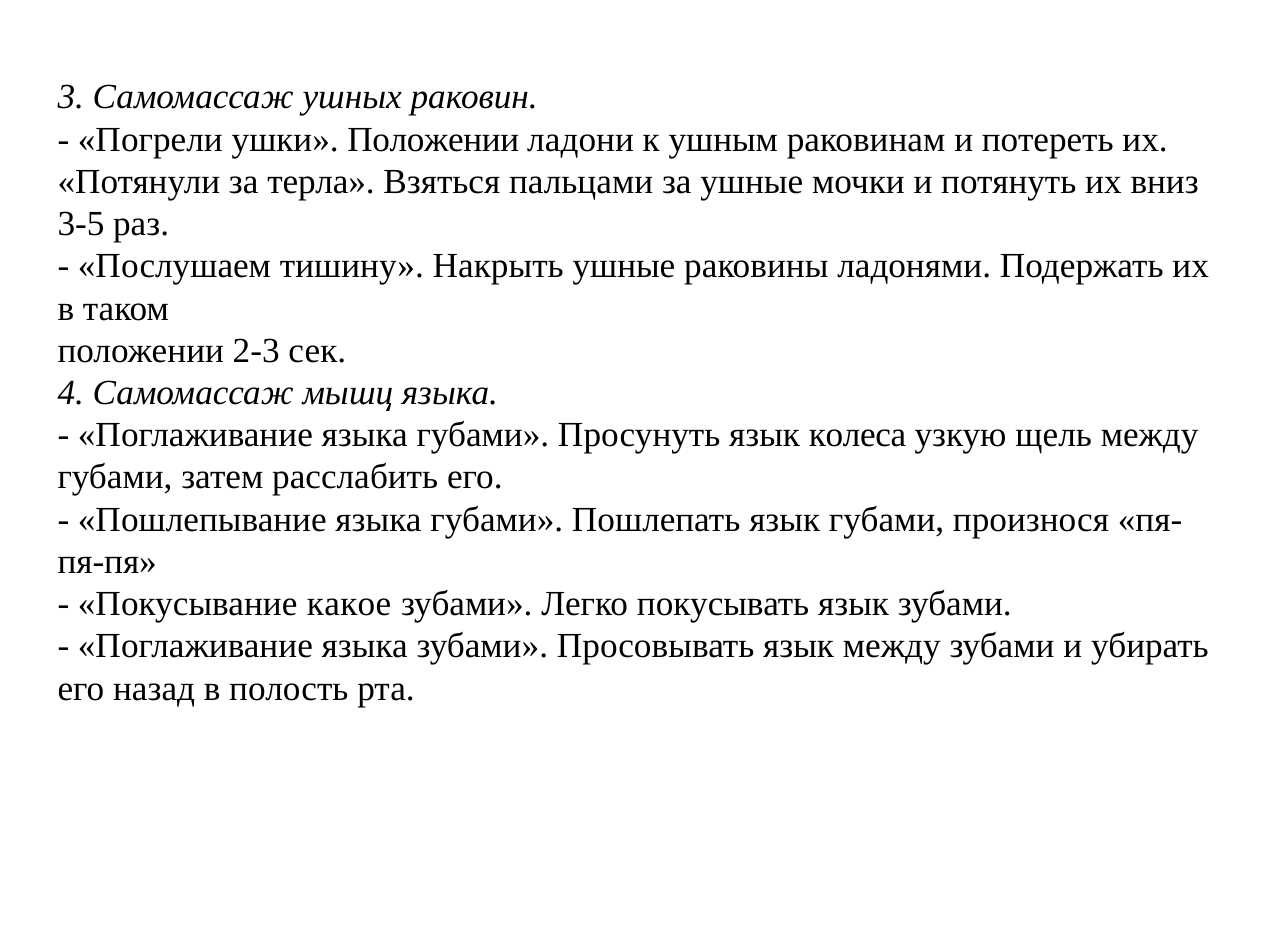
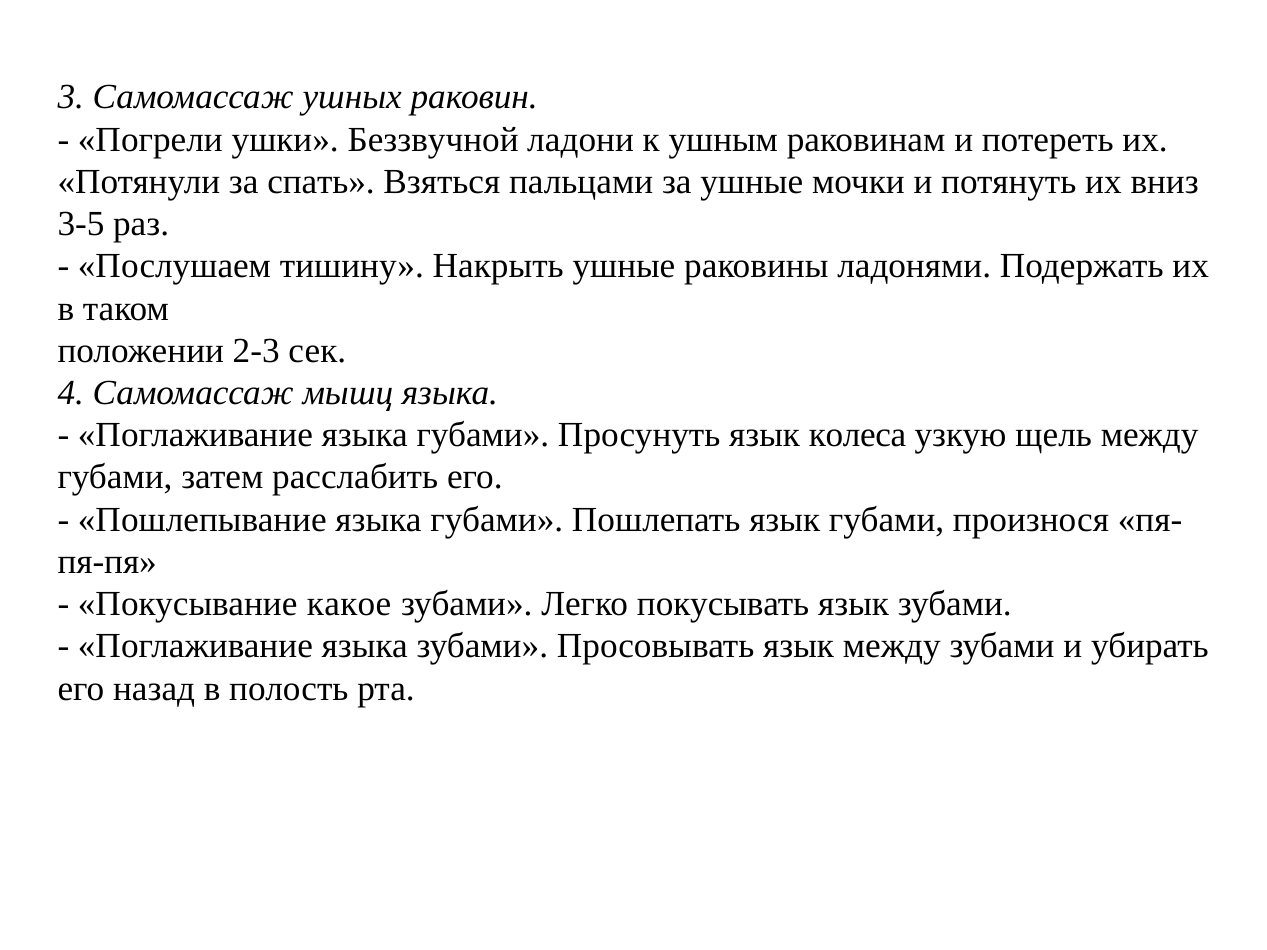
ушки Положении: Положении -> Беззвучной
терла: терла -> спать
